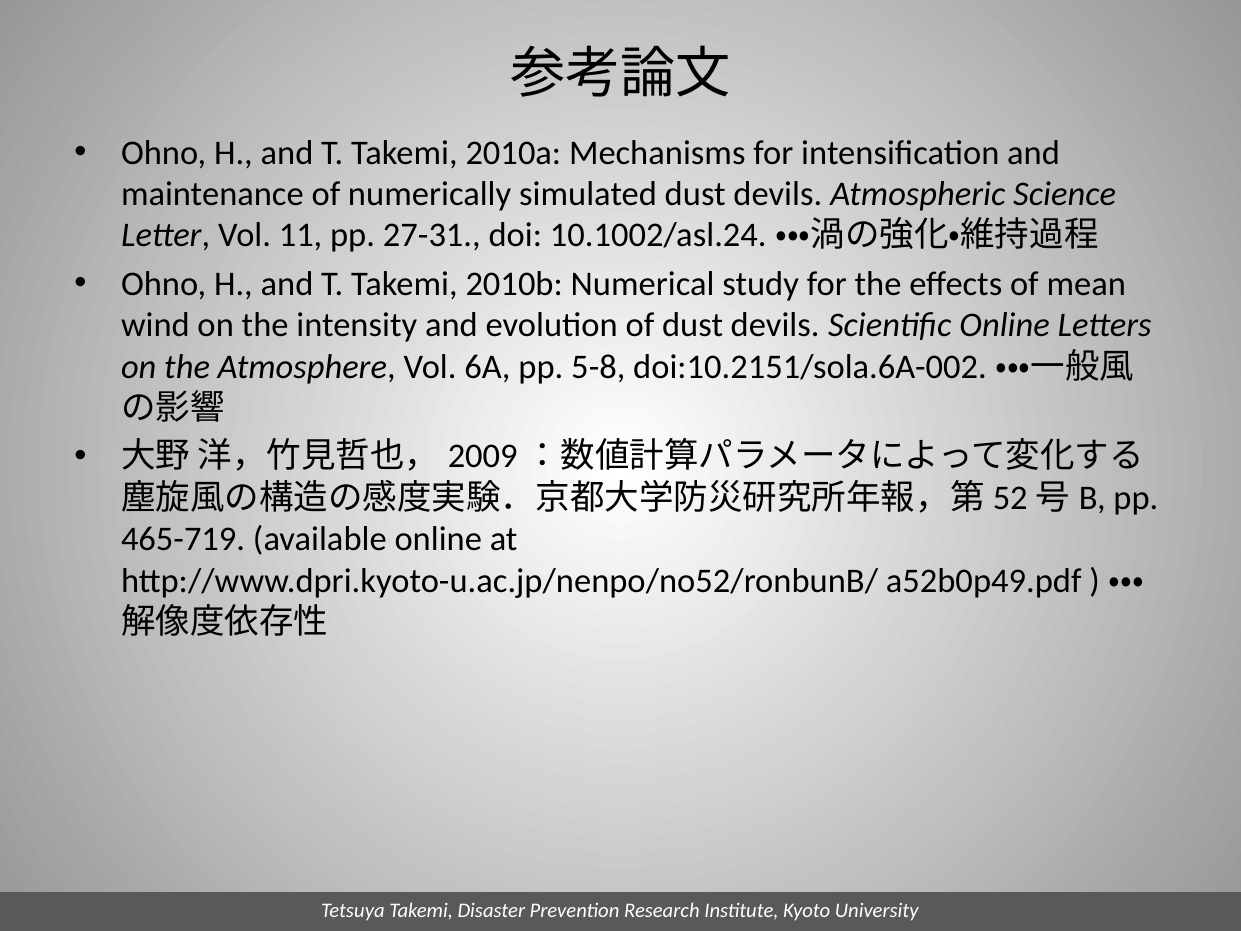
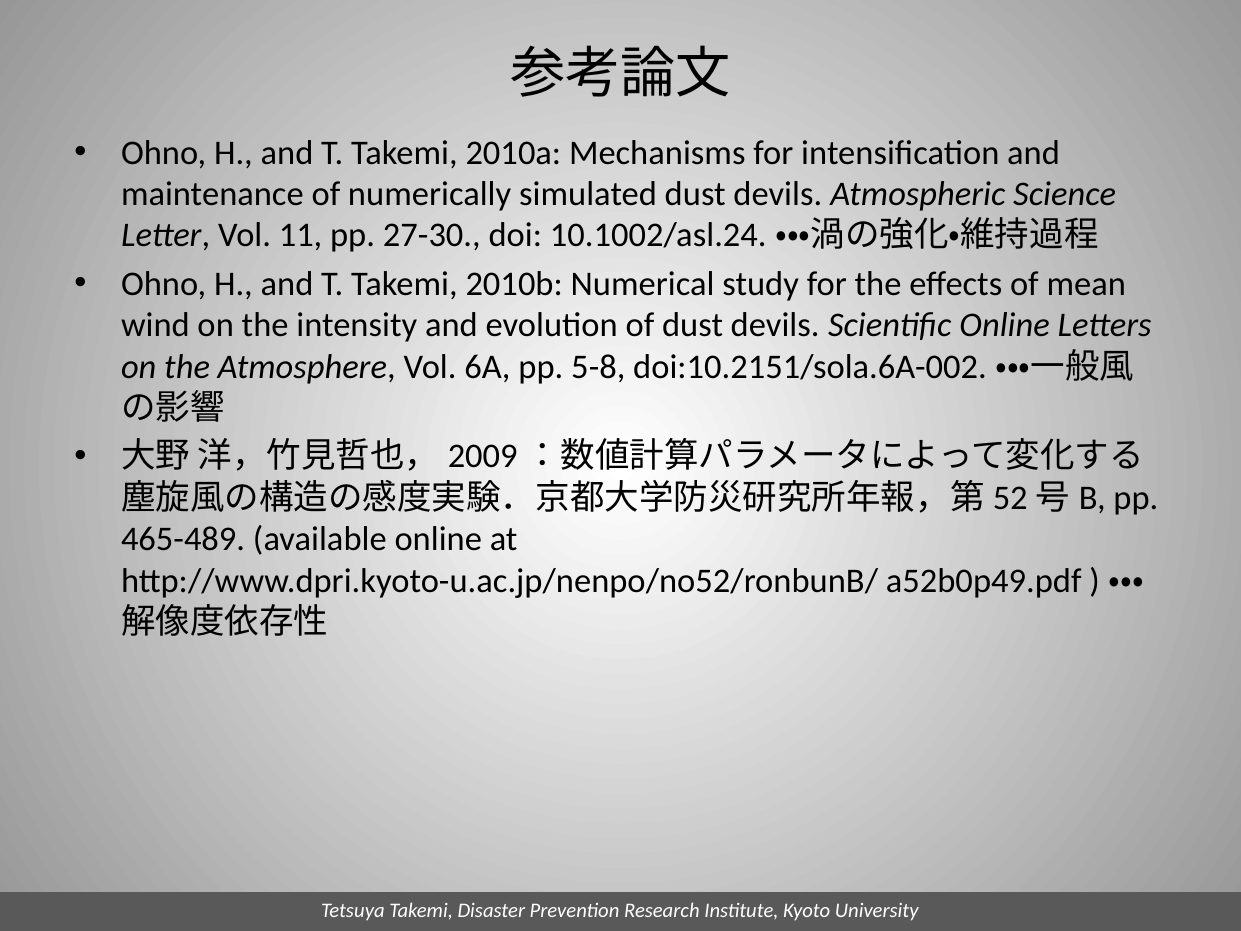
27-31: 27-31 -> 27-30
465-719: 465-719 -> 465-489
